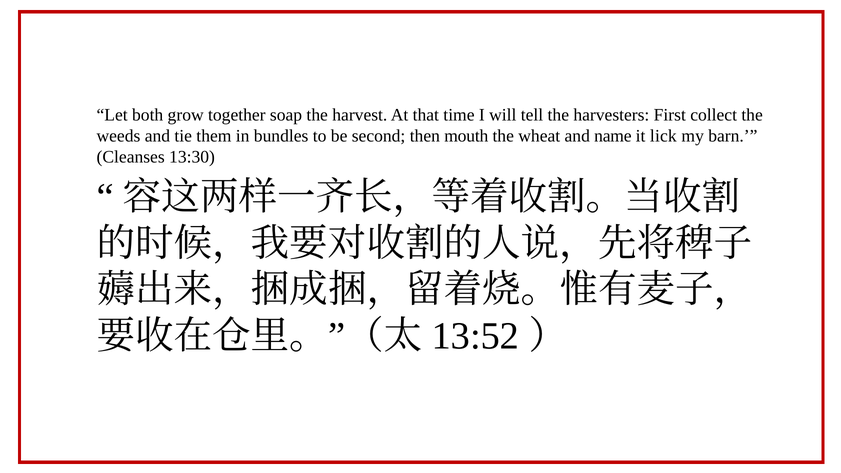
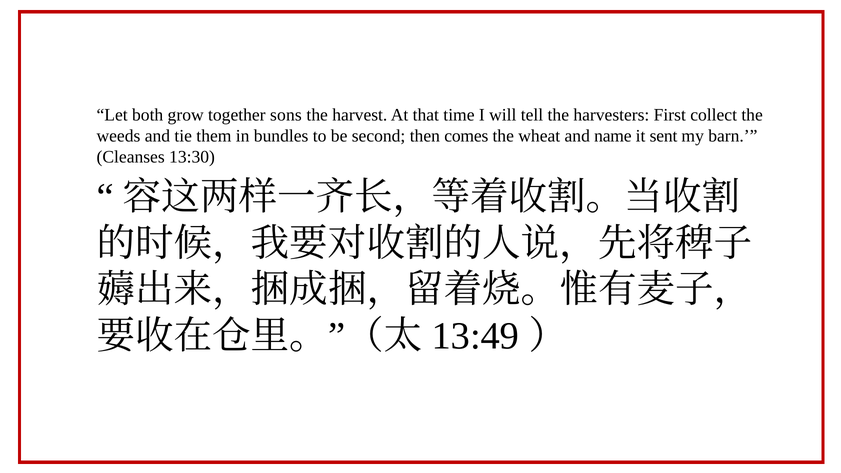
soap: soap -> sons
mouth: mouth -> comes
lick: lick -> sent
13:52: 13:52 -> 13:49
